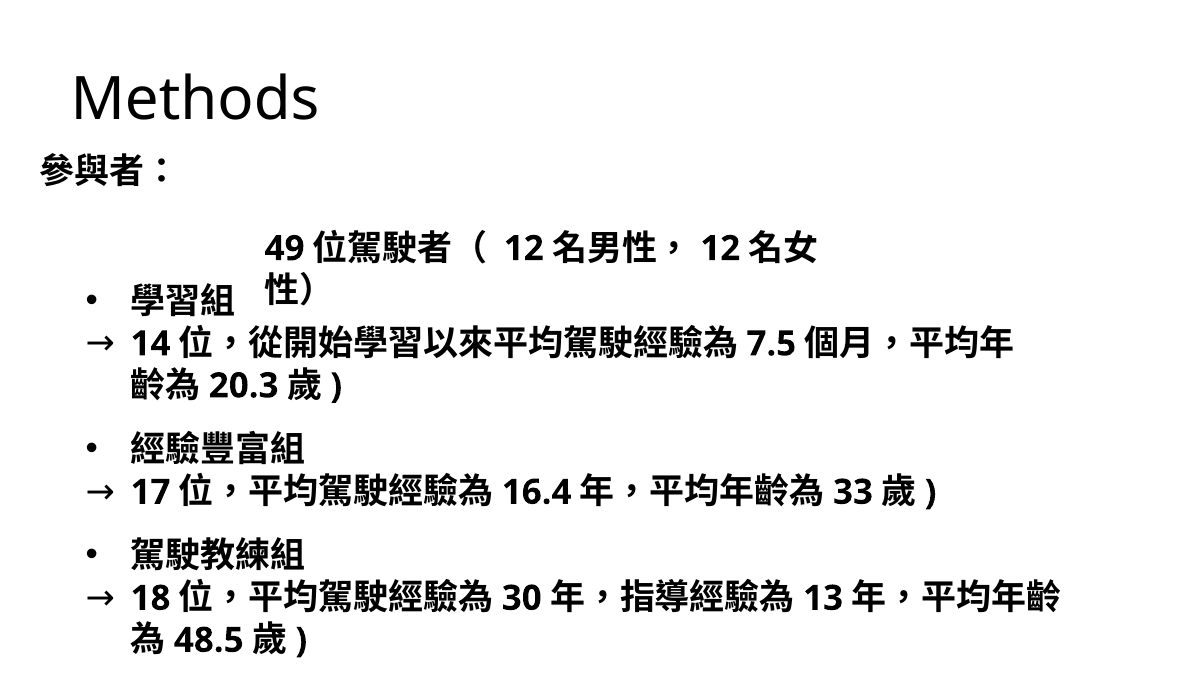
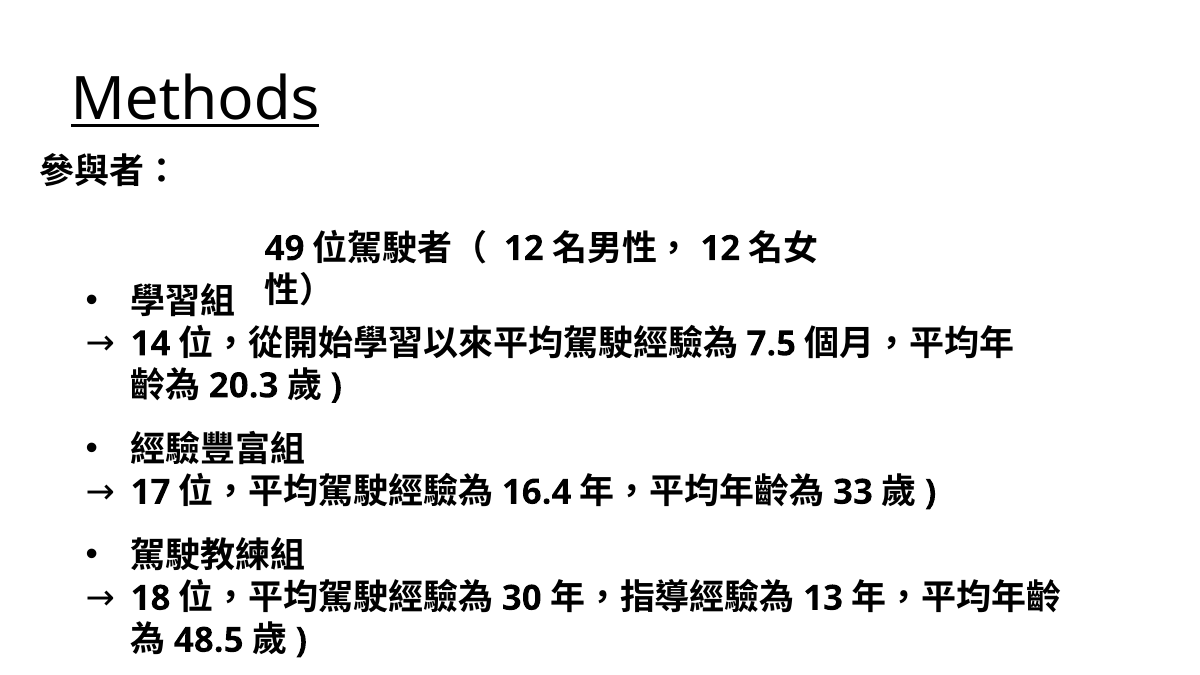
Methods underline: none -> present
